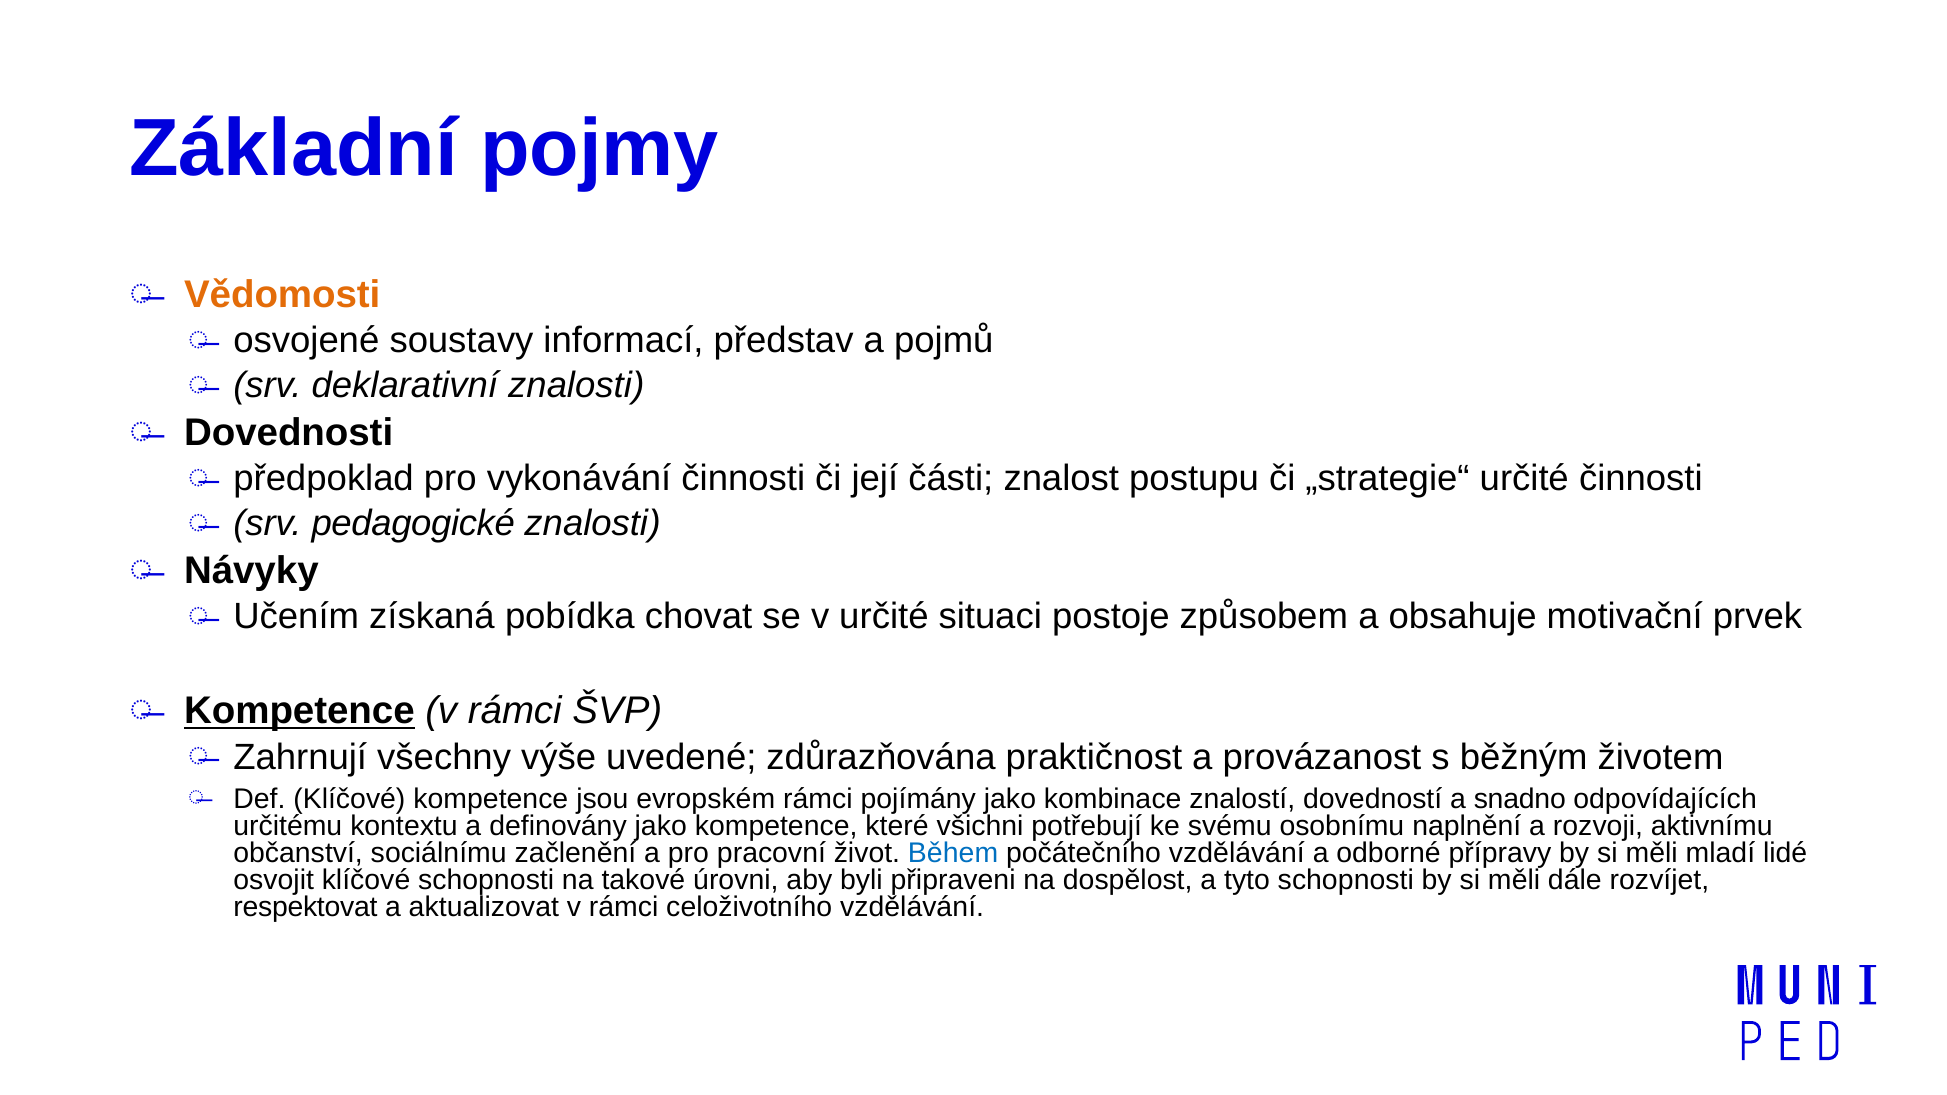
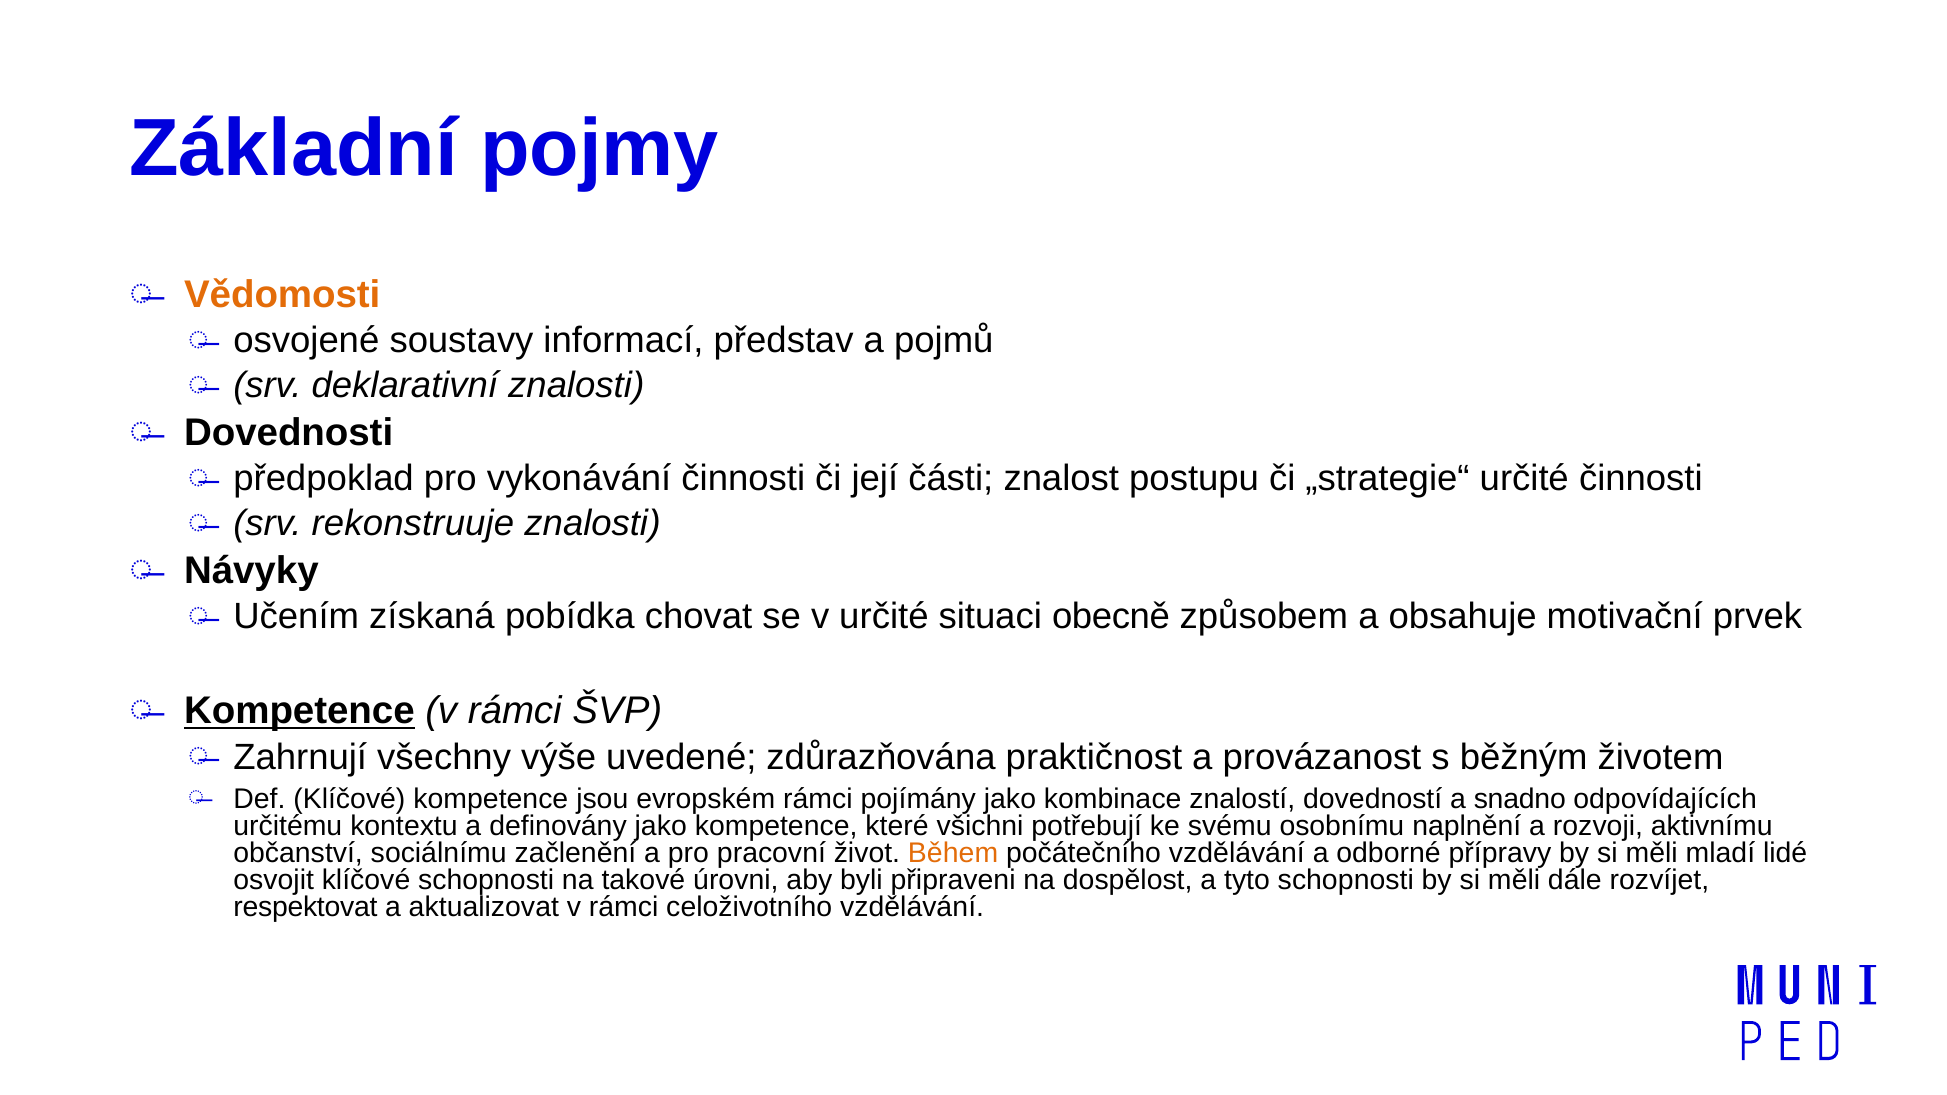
pedagogické: pedagogické -> rekonstruuje
postoje: postoje -> obecně
Během colour: blue -> orange
